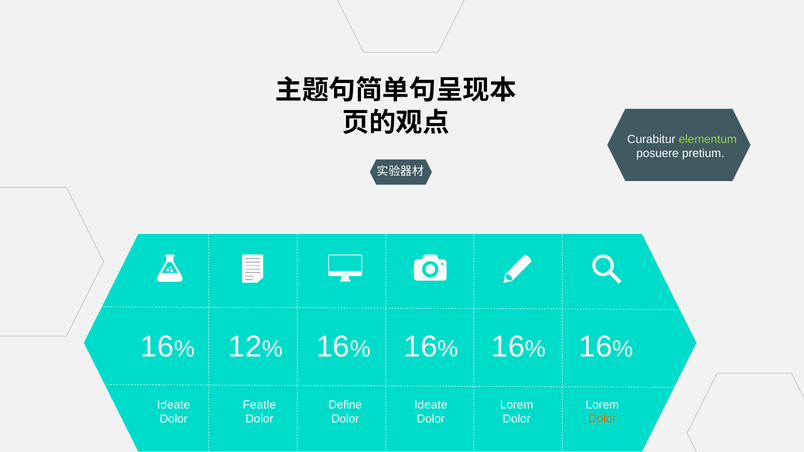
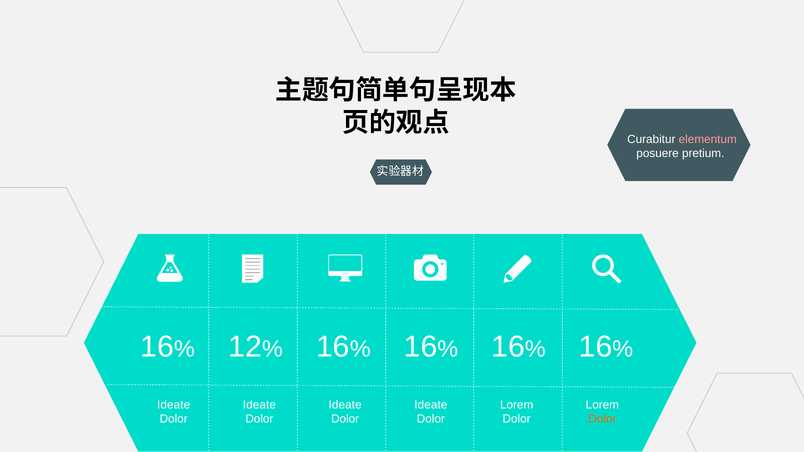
elementum colour: light green -> pink
Featle at (259, 405): Featle -> Ideate
Define at (345, 405): Define -> Ideate
